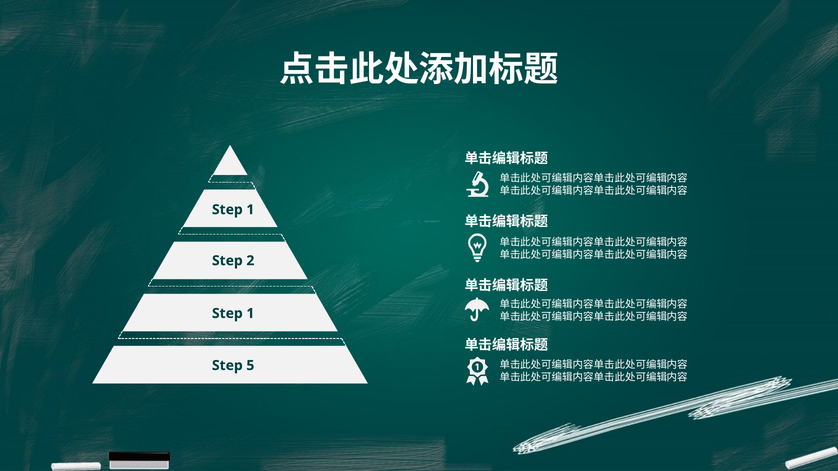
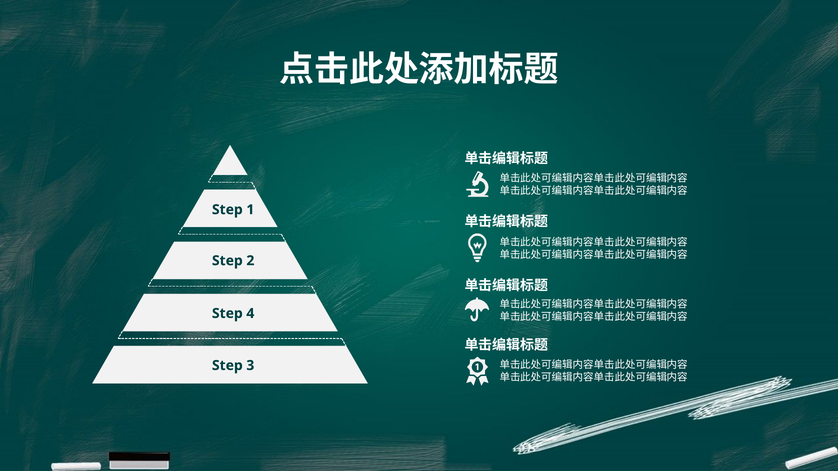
1 at (250, 314): 1 -> 4
5: 5 -> 3
